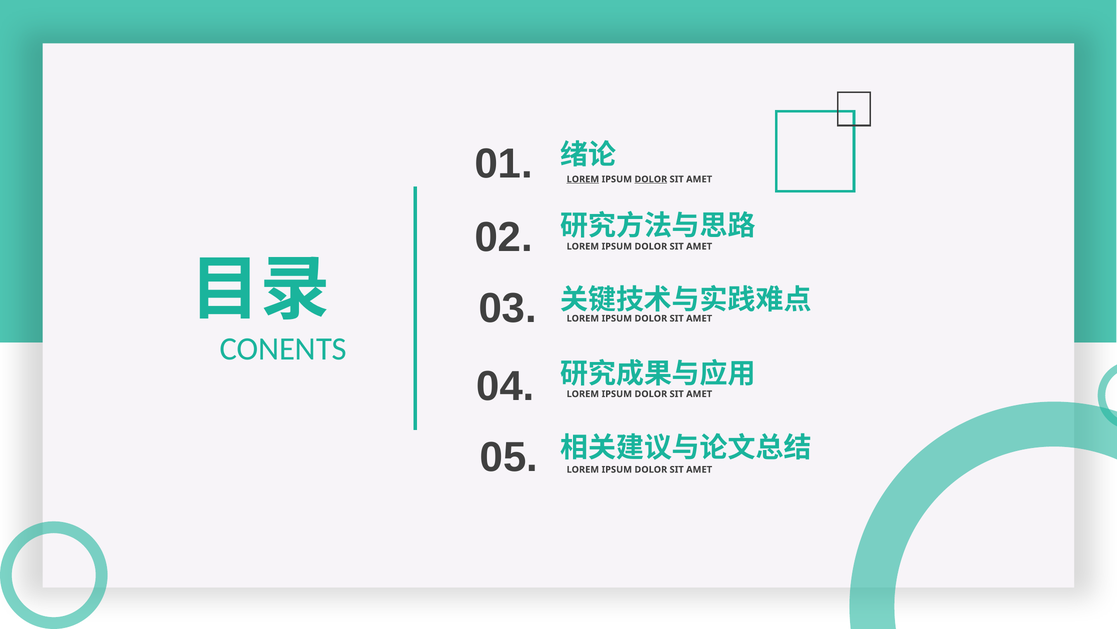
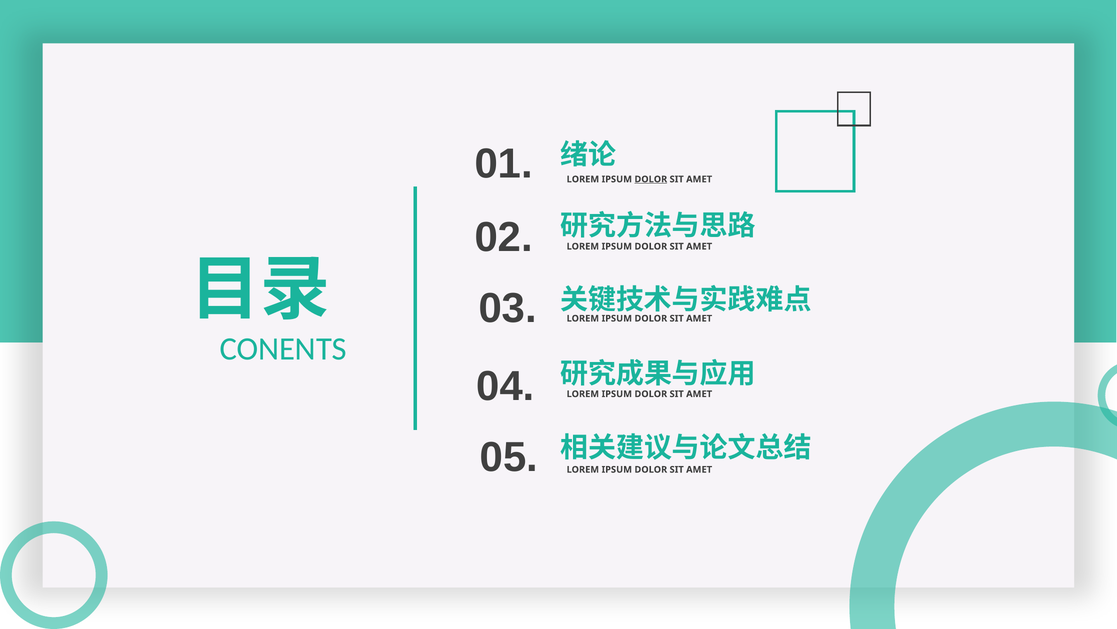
LOREM at (583, 179) underline: present -> none
